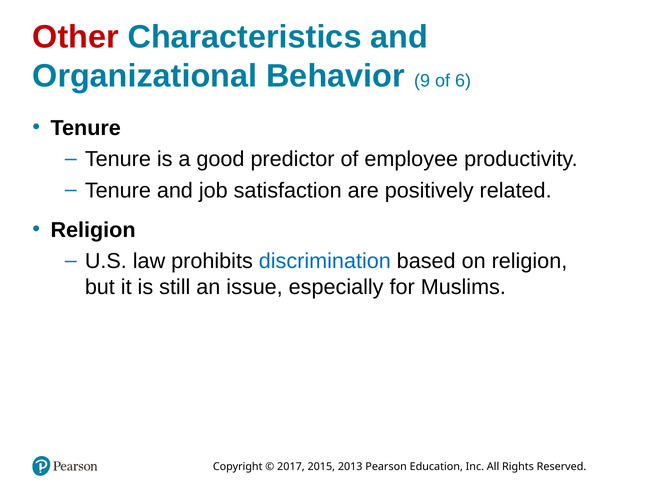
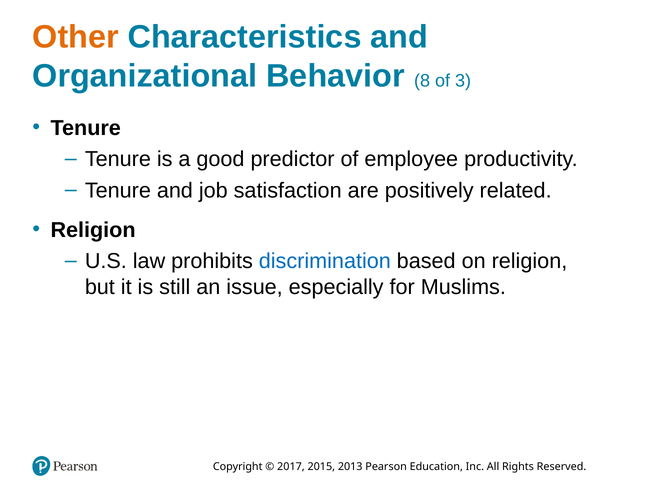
Other colour: red -> orange
9: 9 -> 8
6: 6 -> 3
